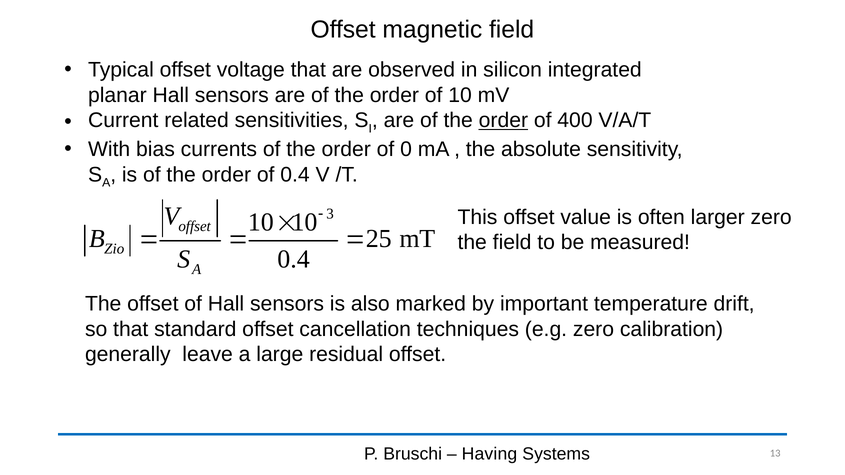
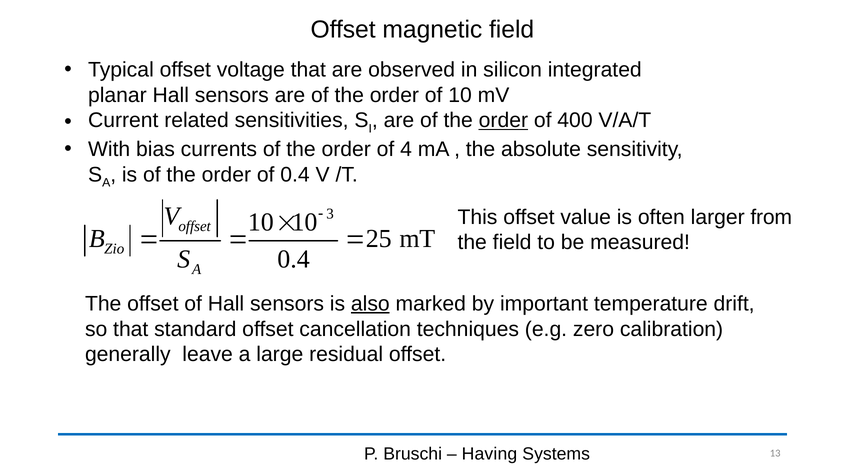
0: 0 -> 4
larger zero: zero -> from
also underline: none -> present
